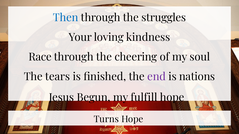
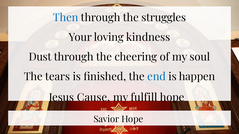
Race: Race -> Dust
end colour: purple -> blue
nations: nations -> happen
Begun: Begun -> Cause
Turns: Turns -> Savior
